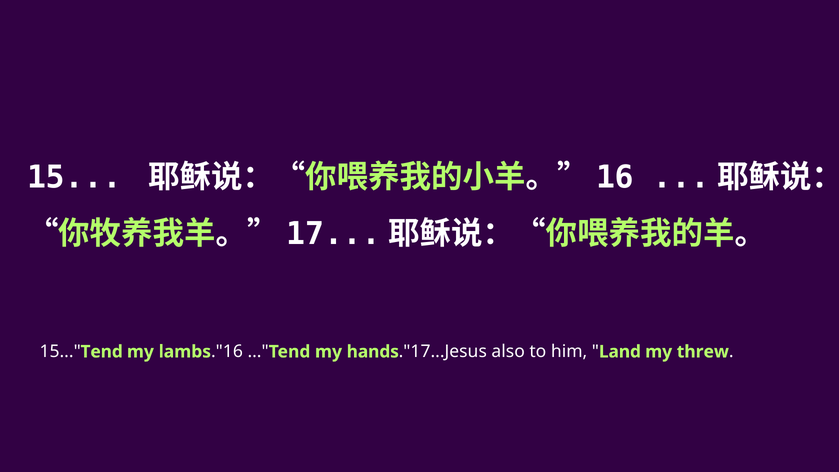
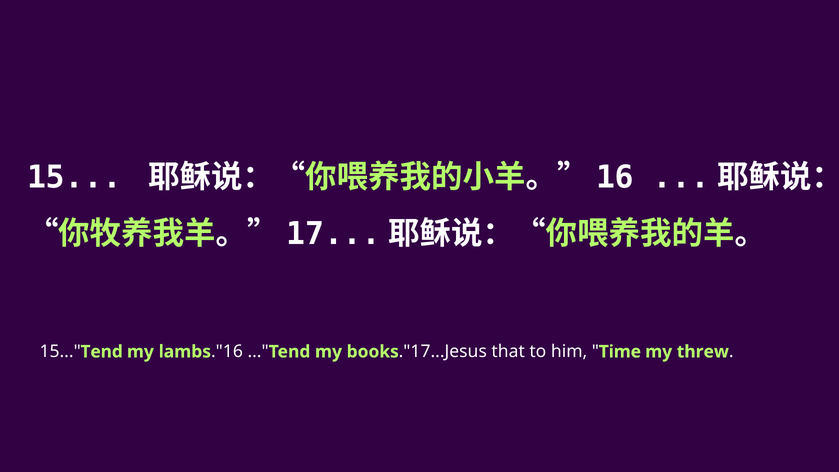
hands: hands -> books
also: also -> that
Land: Land -> Time
